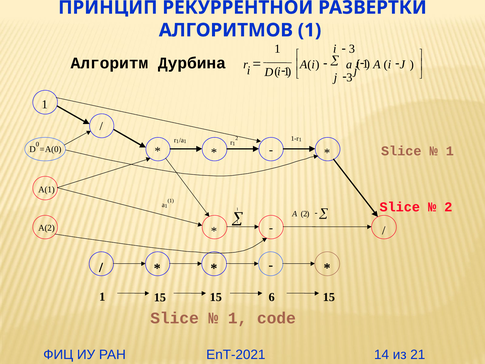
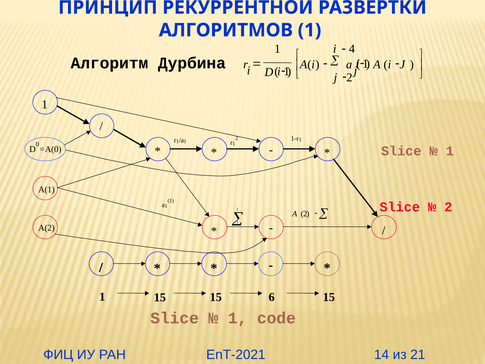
3 at (352, 49): 3 -> 4
3 at (349, 77): 3 -> 2
